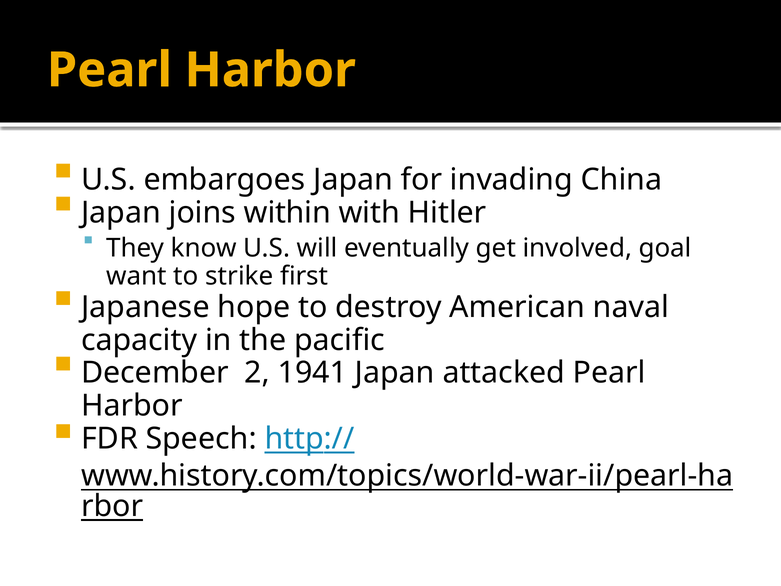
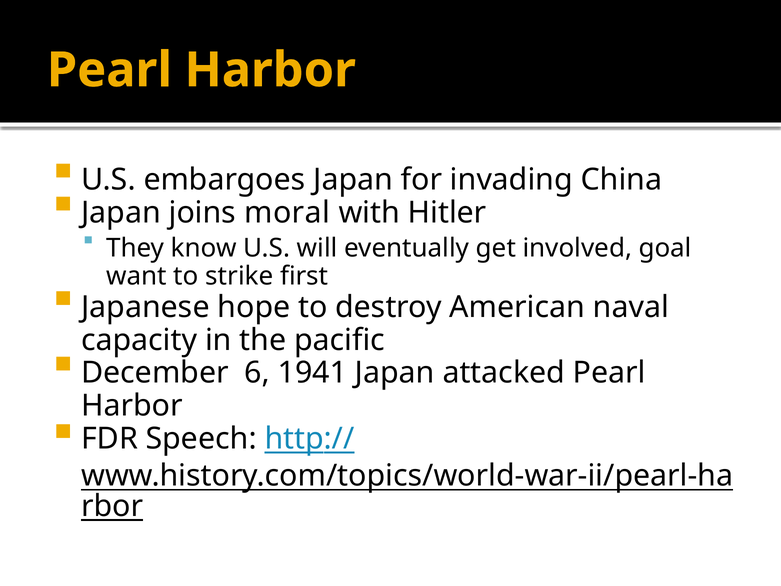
within: within -> moral
2: 2 -> 6
